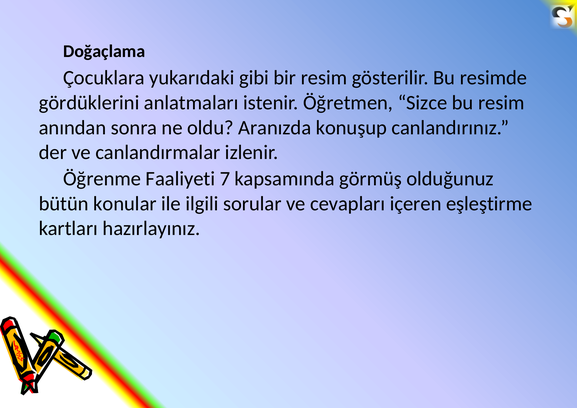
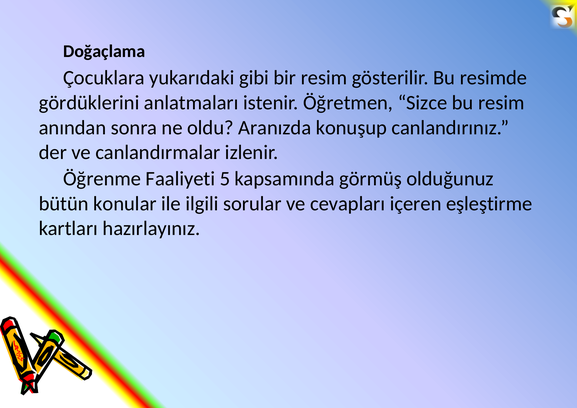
7: 7 -> 5
